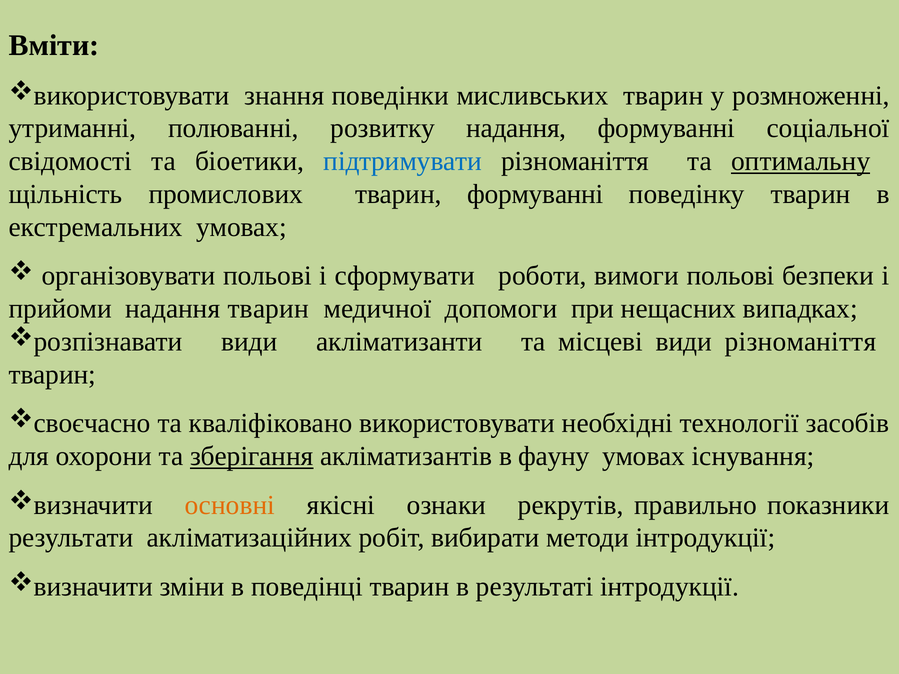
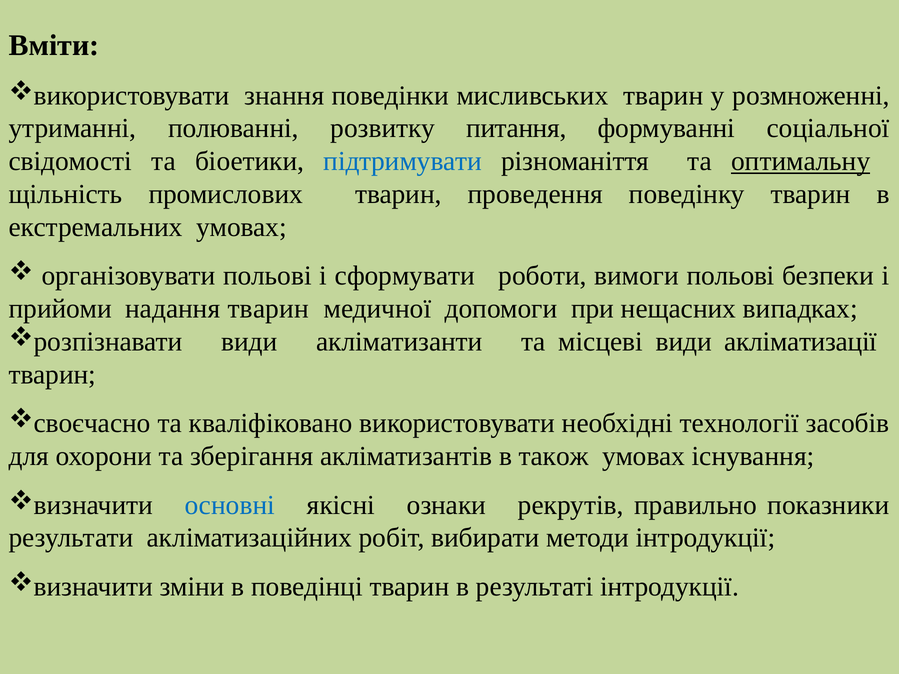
розвитку надання: надання -> питання
тварин формуванні: формуванні -> проведення
види різноманіття: різноманіття -> акліматизації
зберігання underline: present -> none
фауну: фауну -> також
основні colour: orange -> blue
